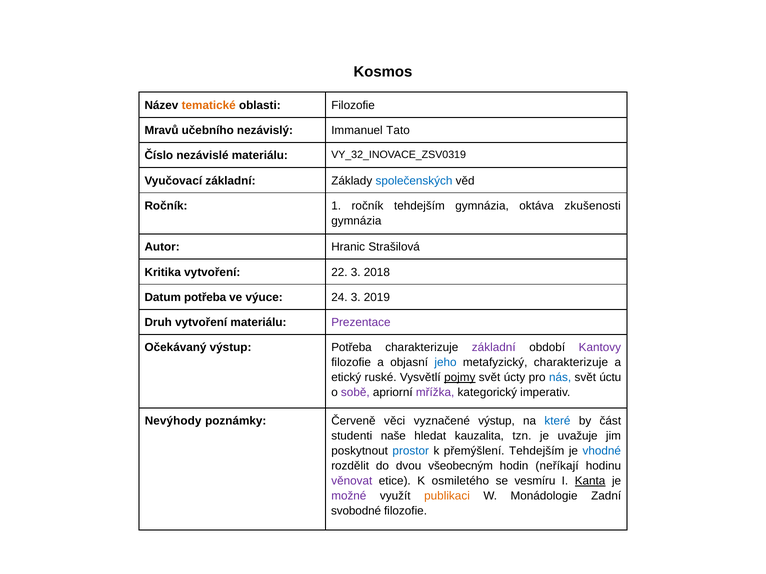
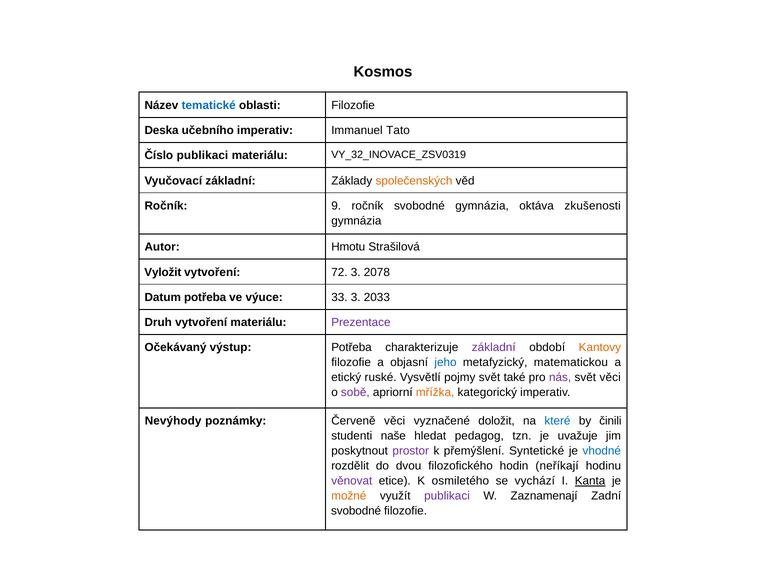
tematické colour: orange -> blue
Mravů: Mravů -> Deska
učebního nezávislý: nezávislý -> imperativ
Číslo nezávislé: nezávislé -> publikaci
společenských colour: blue -> orange
1: 1 -> 9
ročník tehdejším: tehdejším -> svobodné
Hranic: Hranic -> Hmotu
Kritika: Kritika -> Vyložit
22: 22 -> 72
2018: 2018 -> 2078
24: 24 -> 33
2019: 2019 -> 2033
Kantovy colour: purple -> orange
metafyzický charakterizuje: charakterizuje -> matematickou
pojmy underline: present -> none
úcty: úcty -> také
nás colour: blue -> purple
svět úctu: úctu -> věci
mřížka colour: purple -> orange
vyznačené výstup: výstup -> doložit
část: část -> činili
kauzalita: kauzalita -> pedagog
prostor colour: blue -> purple
přemýšlení Tehdejším: Tehdejším -> Syntetické
všeobecným: všeobecným -> filozofického
vesmíru: vesmíru -> vychází
možné colour: purple -> orange
publikaci at (447, 496) colour: orange -> purple
Monádologie: Monádologie -> Zaznamenají
